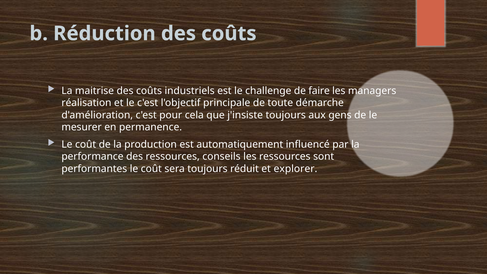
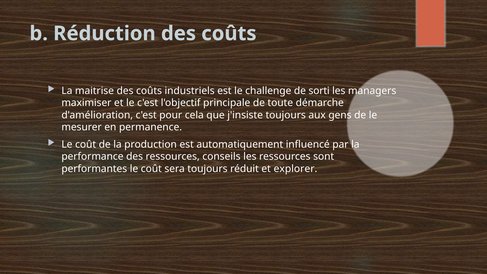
faire: faire -> sorti
réalisation: réalisation -> maximiser
